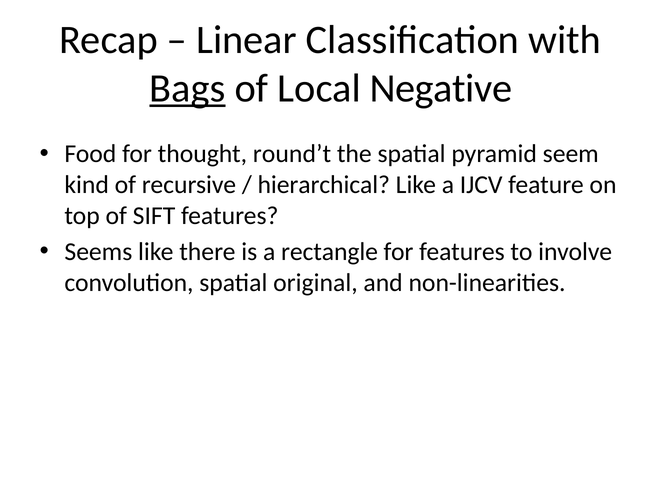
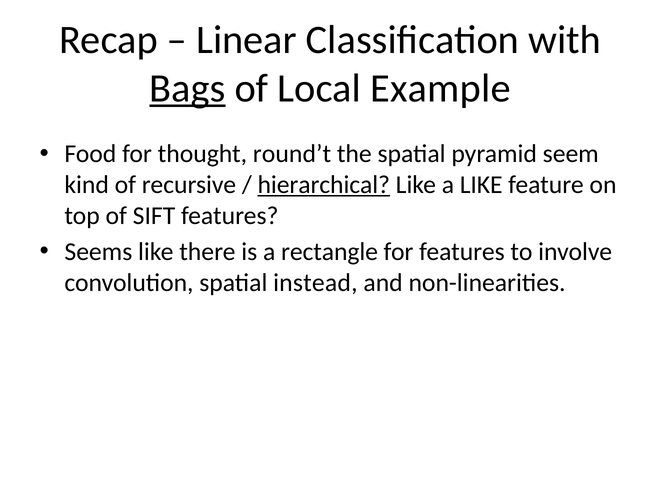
Negative: Negative -> Example
hierarchical underline: none -> present
a IJCV: IJCV -> LIKE
original: original -> instead
